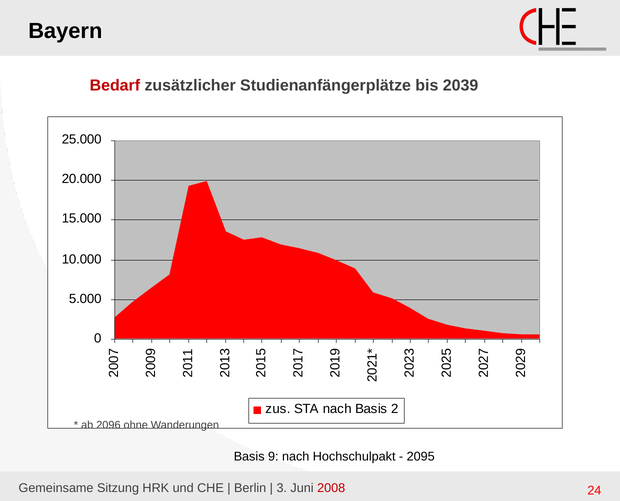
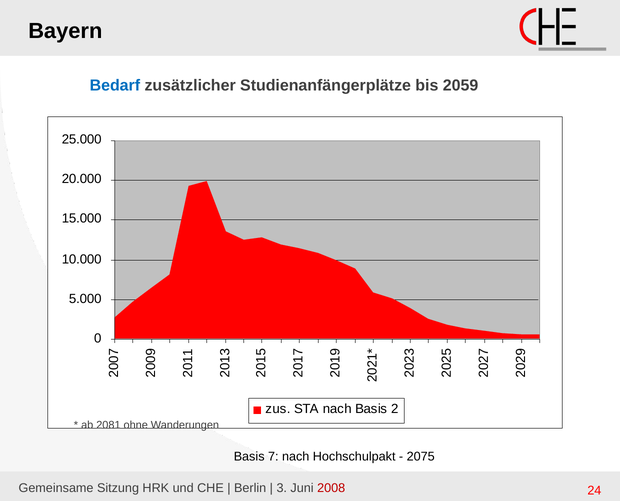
Bedarf colour: red -> blue
2039: 2039 -> 2059
2096: 2096 -> 2081
Basis 9: 9 -> 7
2095: 2095 -> 2075
